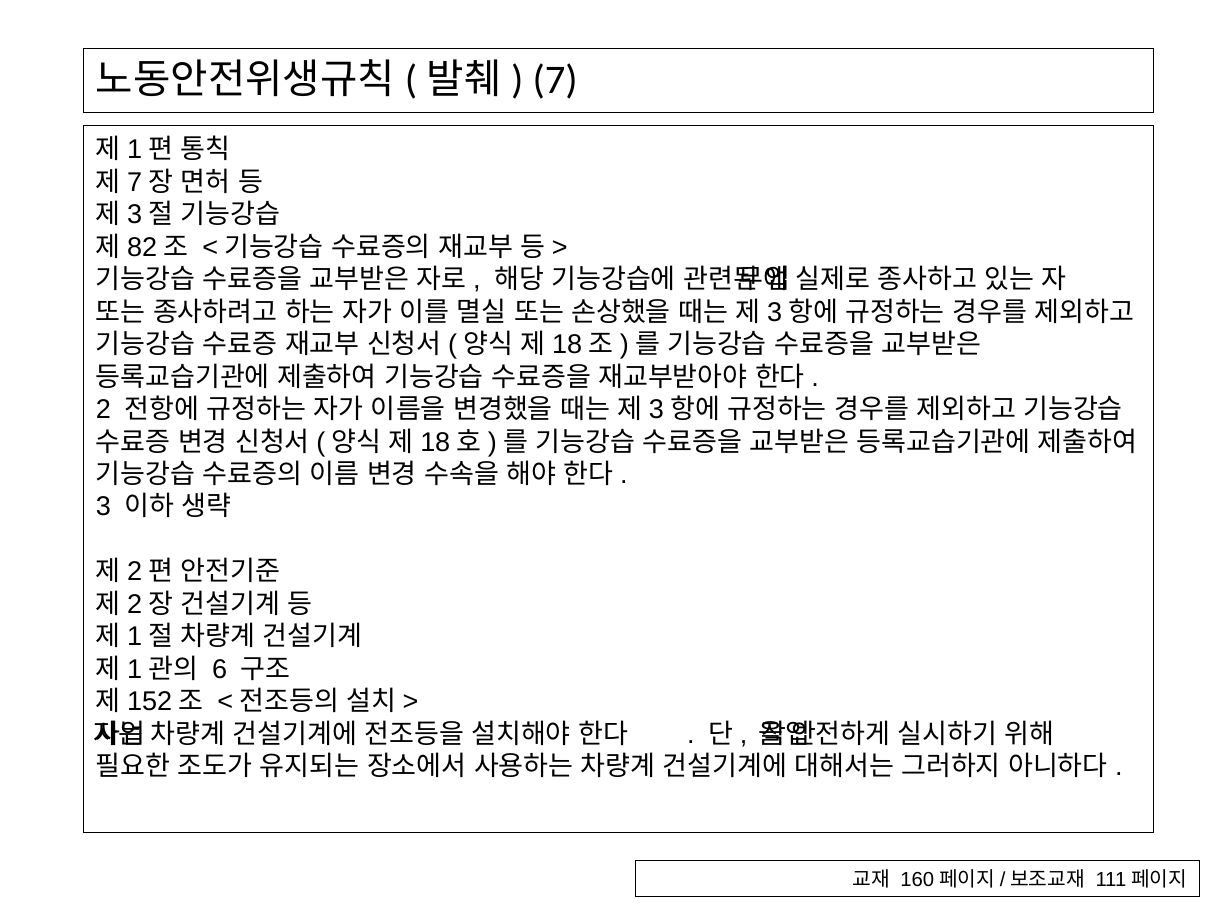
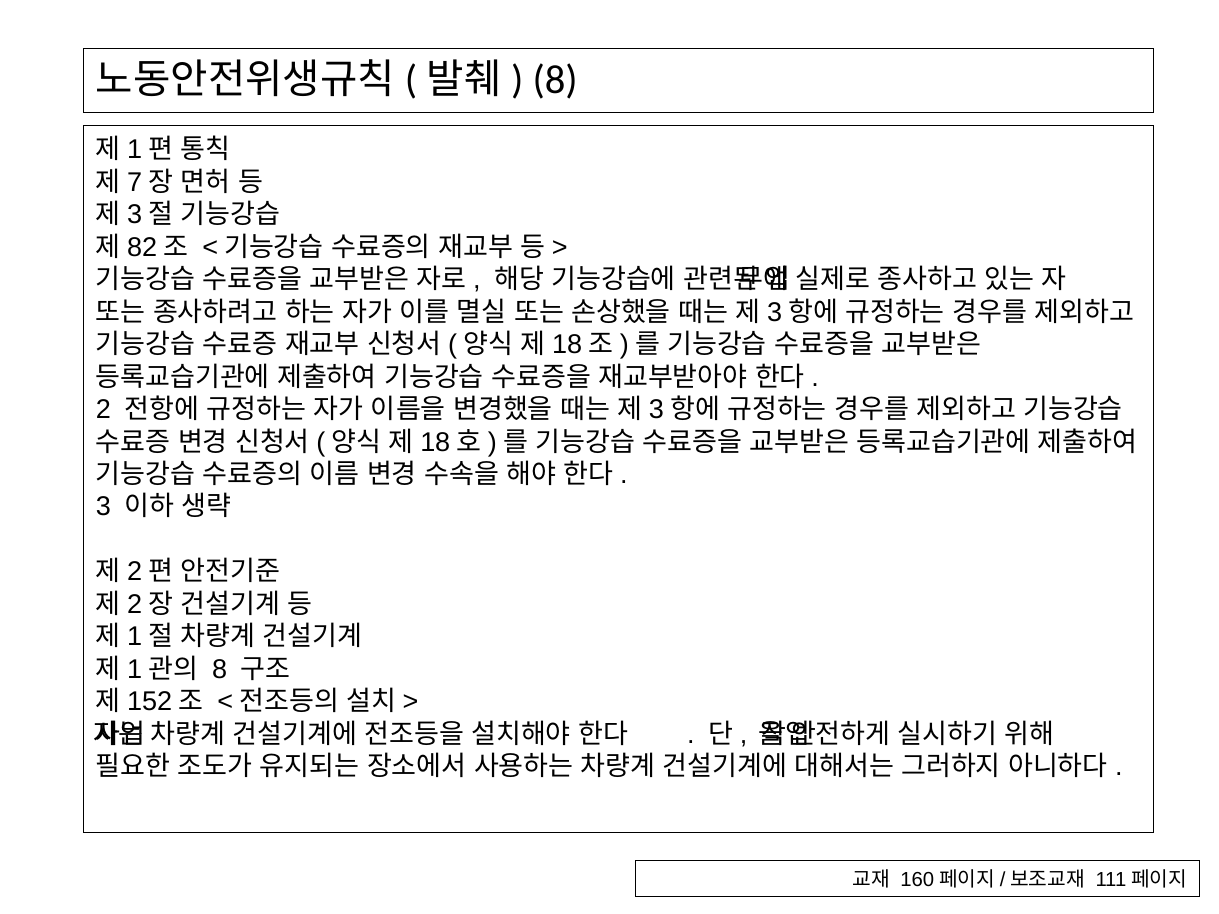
7 at (555, 81): 7 -> 8
6 at (220, 670): 6 -> 8
